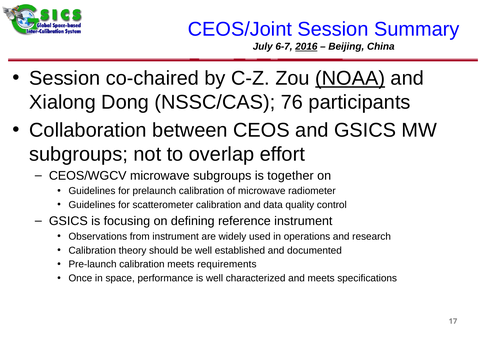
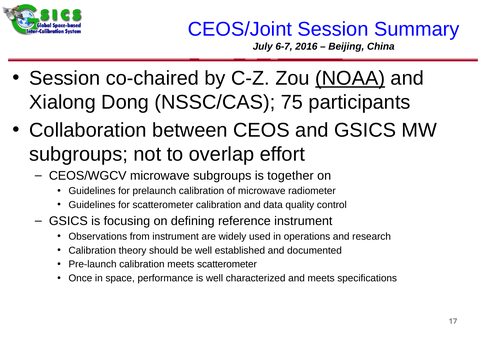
2016 underline: present -> none
76: 76 -> 75
meets requirements: requirements -> scatterometer
